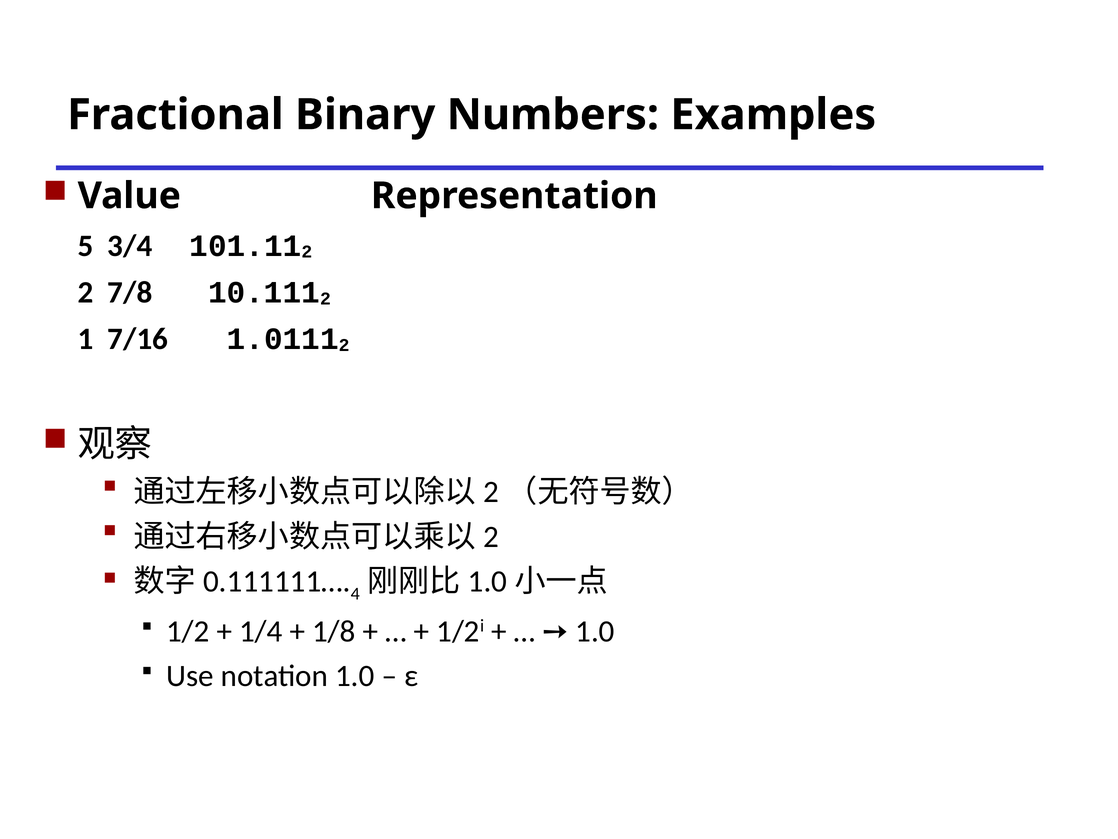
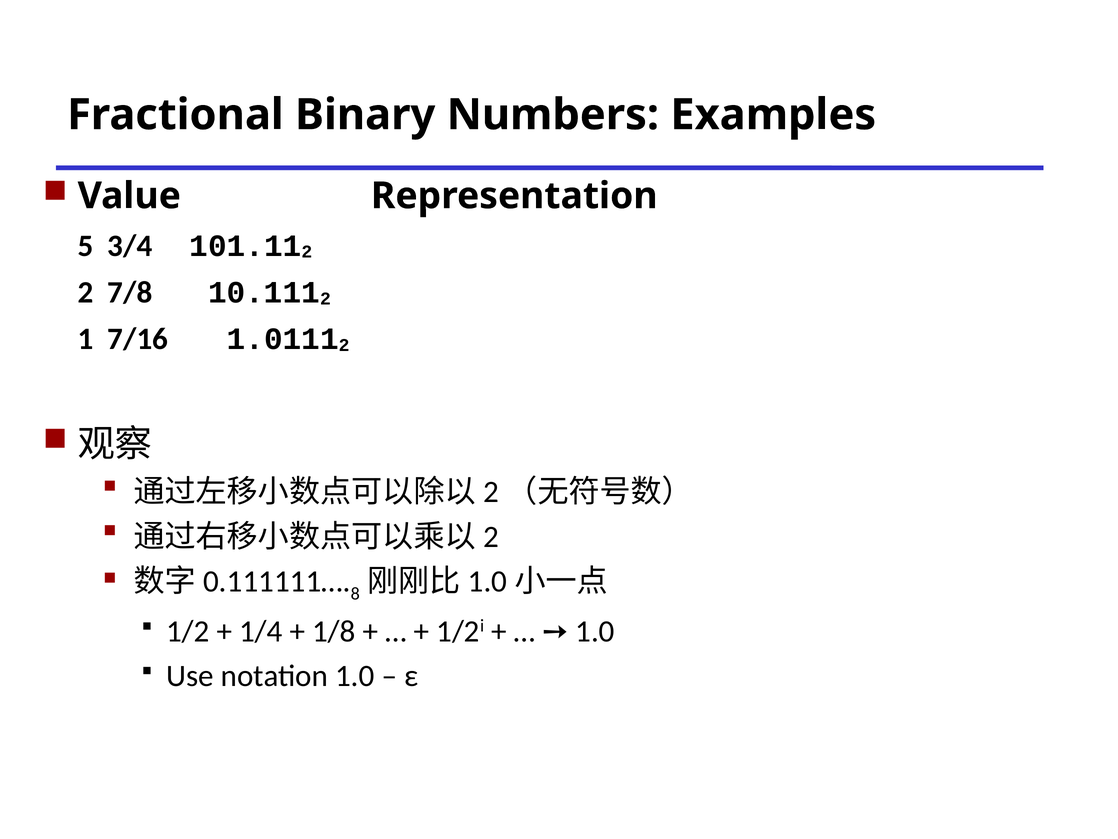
4: 4 -> 8
